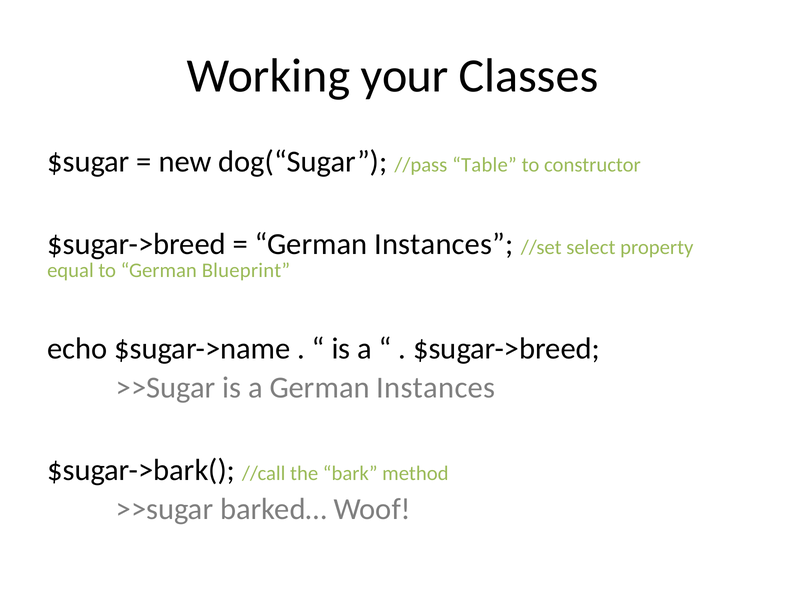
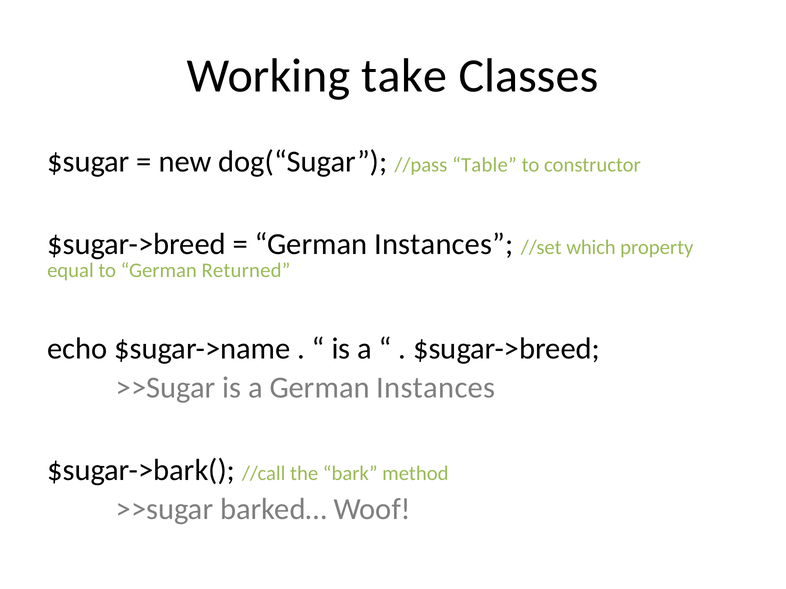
your: your -> take
select: select -> which
Blueprint: Blueprint -> Returned
